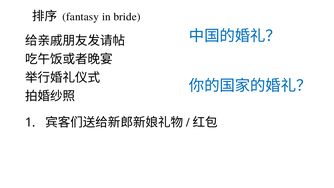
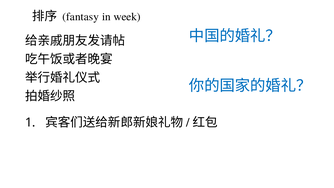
bride: bride -> week
